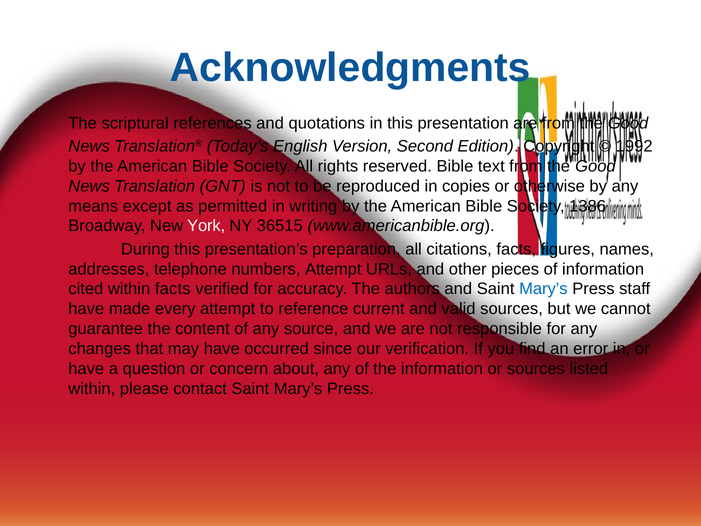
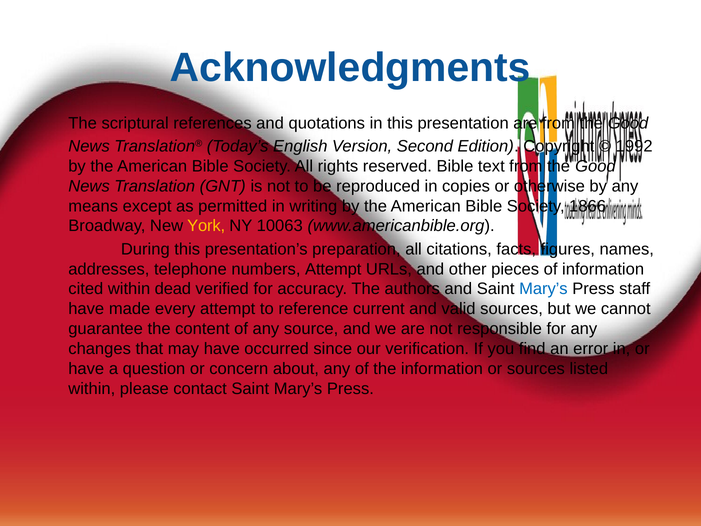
1386: 1386 -> 1866
York colour: white -> yellow
36515: 36515 -> 10063
within facts: facts -> dead
